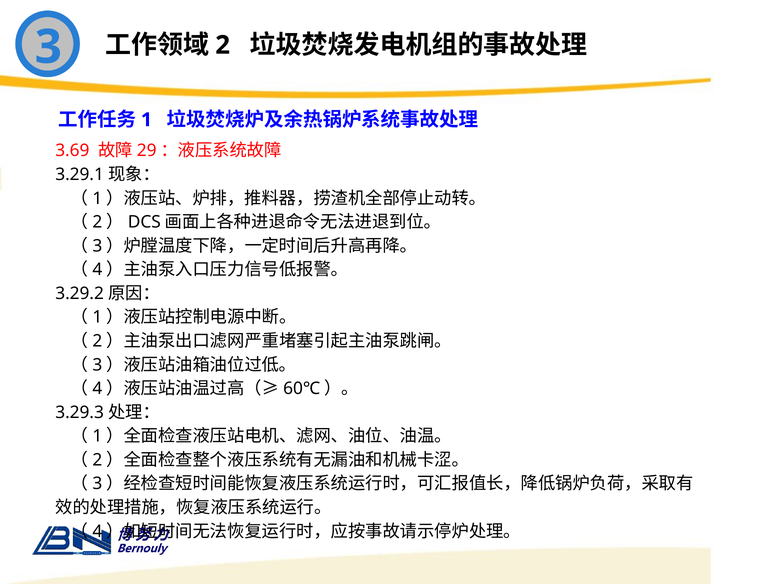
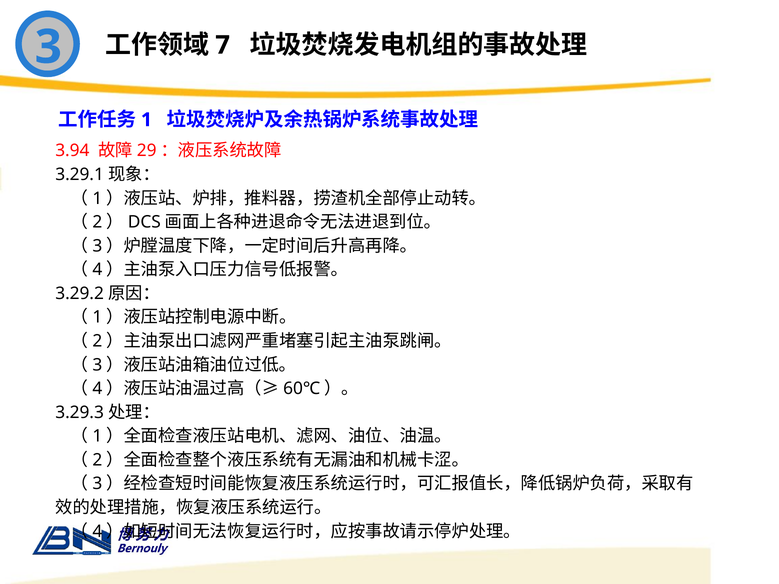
2: 2 -> 7
3.69: 3.69 -> 3.94
